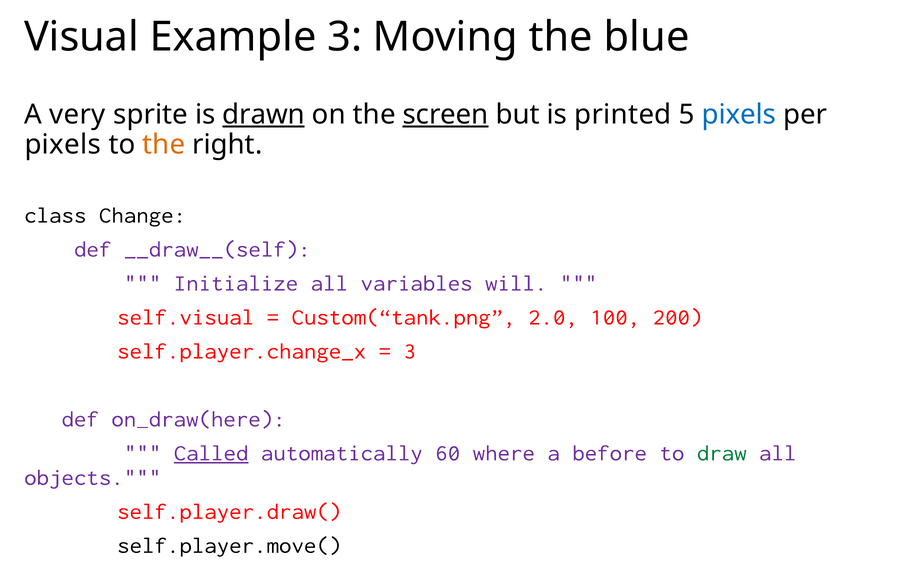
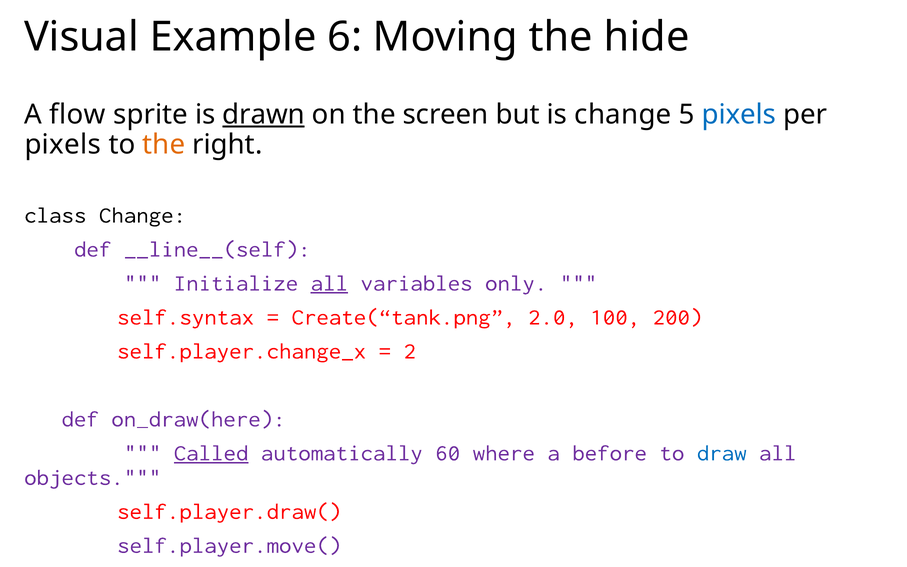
Example 3: 3 -> 6
blue: blue -> hide
very: very -> flow
screen underline: present -> none
is printed: printed -> change
__draw__(self: __draw__(self -> __line__(self
all at (329, 283) underline: none -> present
will: will -> only
self.visual: self.visual -> self.syntax
Custom(“tank.png: Custom(“tank.png -> Create(“tank.png
3 at (410, 351): 3 -> 2
draw colour: green -> blue
self.player.move( colour: black -> purple
